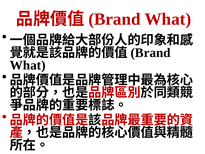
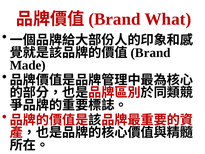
What at (28, 65): What -> Made
